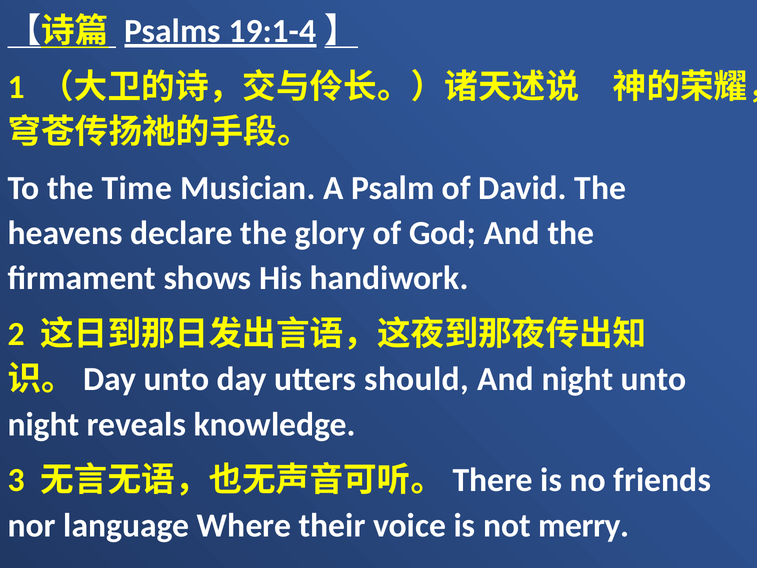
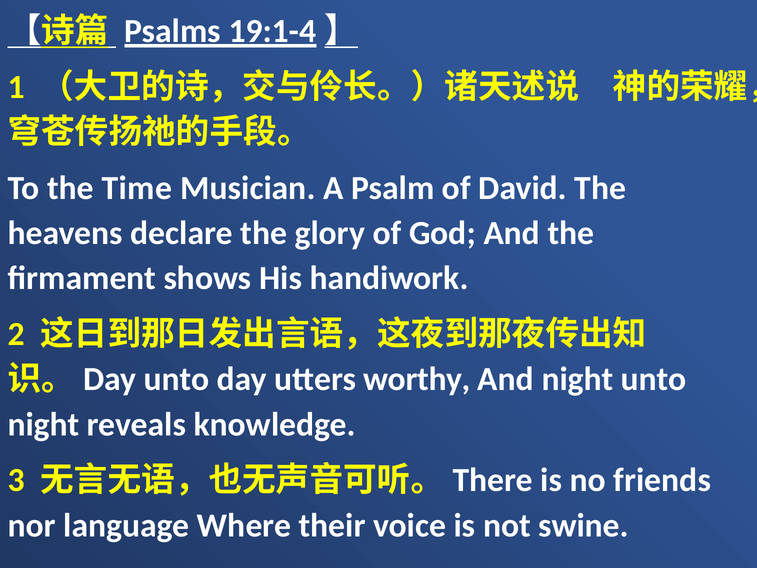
should: should -> worthy
merry: merry -> swine
